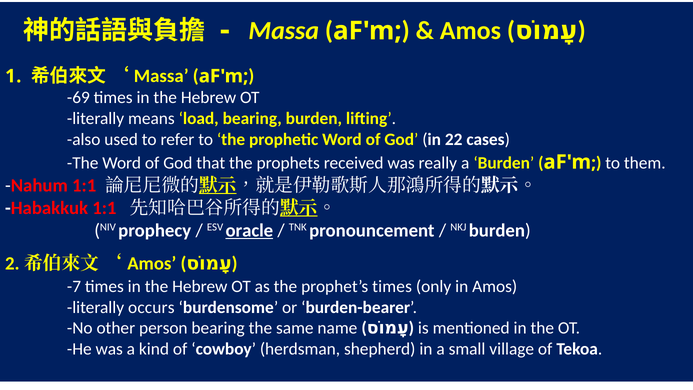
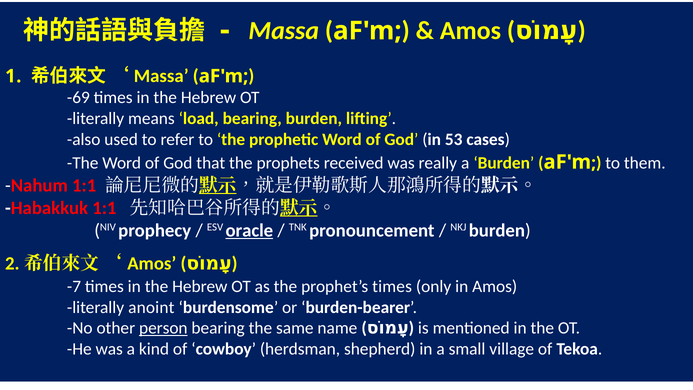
22: 22 -> 53
occurs: occurs -> anoint
person underline: none -> present
